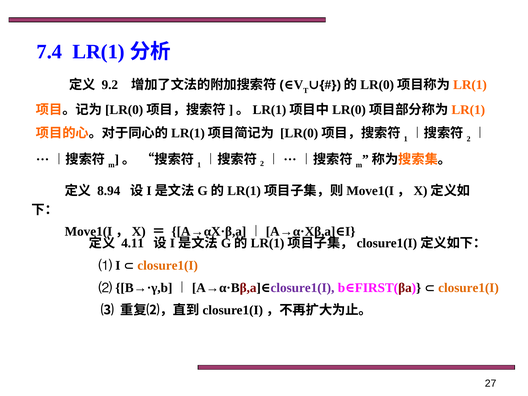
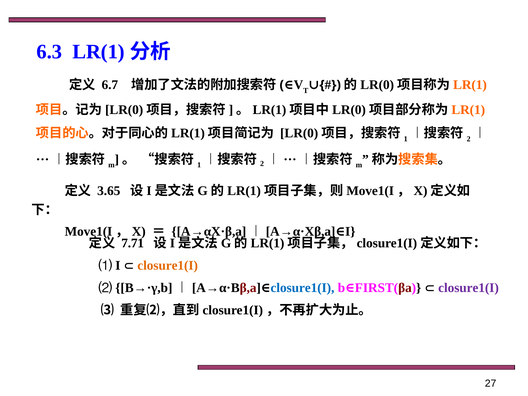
7.4: 7.4 -> 6.3
9.2: 9.2 -> 6.7
8.94: 8.94 -> 3.65
4.11: 4.11 -> 7.71
closure1(I at (469, 288) colour: orange -> purple
closure1(I at (302, 288) colour: purple -> blue
